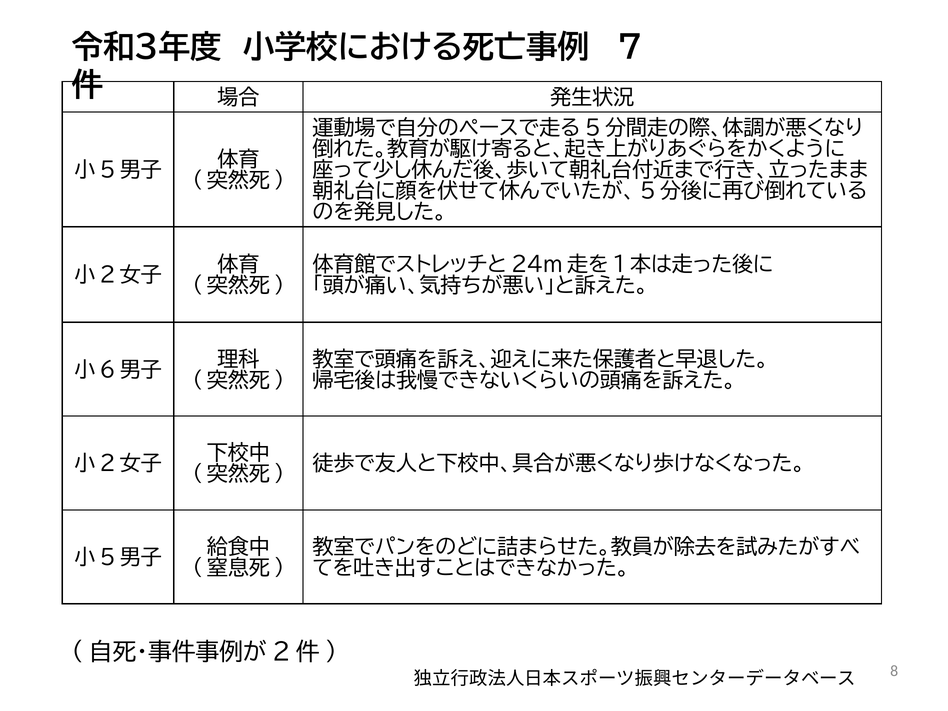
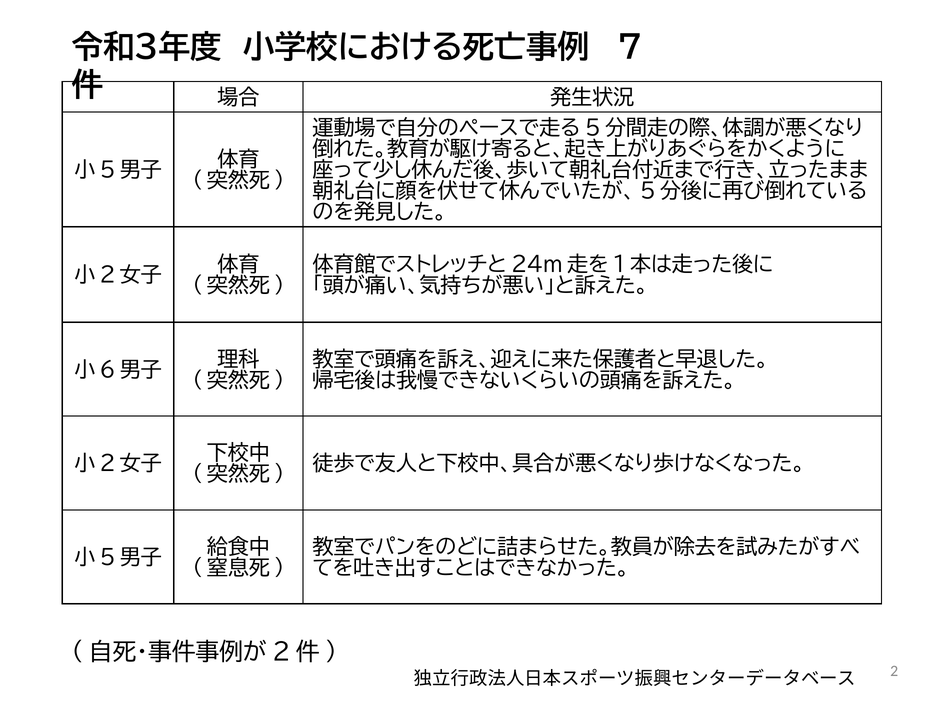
8: 8 -> 2
